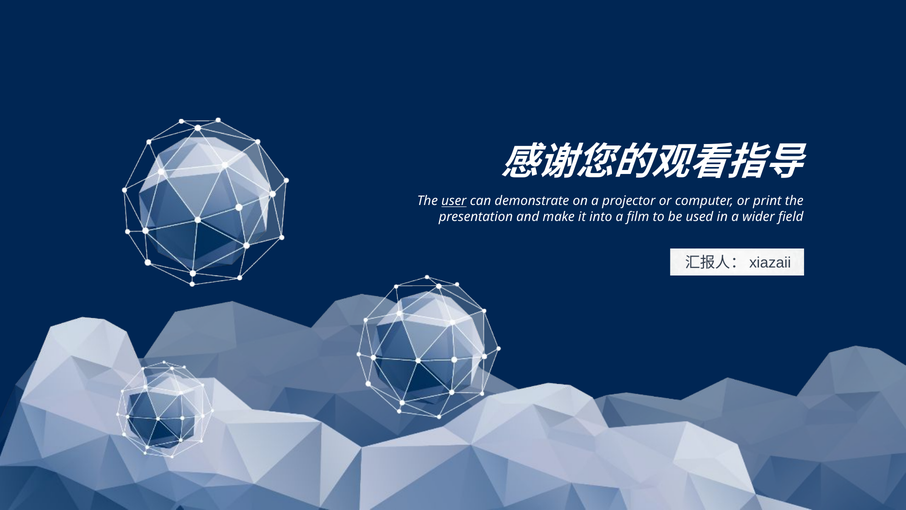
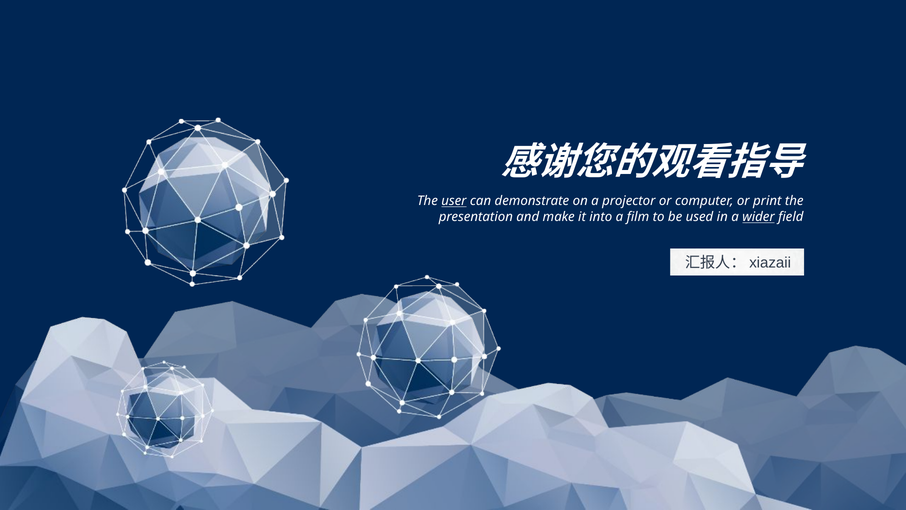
wider underline: none -> present
